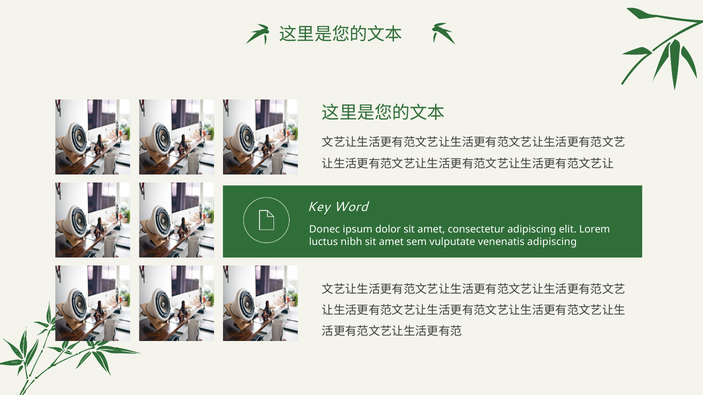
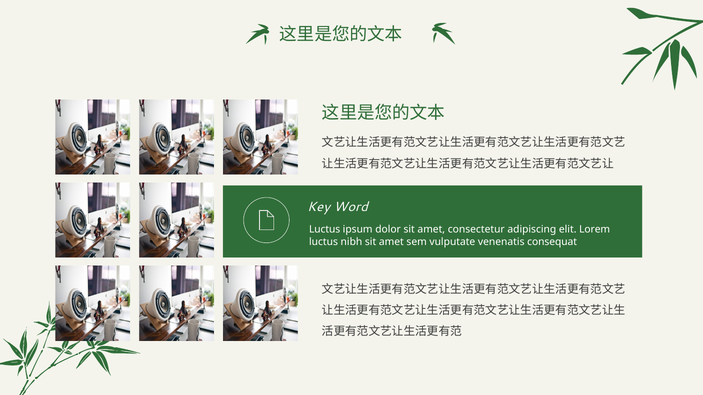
Donec at (325, 230): Donec -> Luctus
venenatis adipiscing: adipiscing -> consequat
